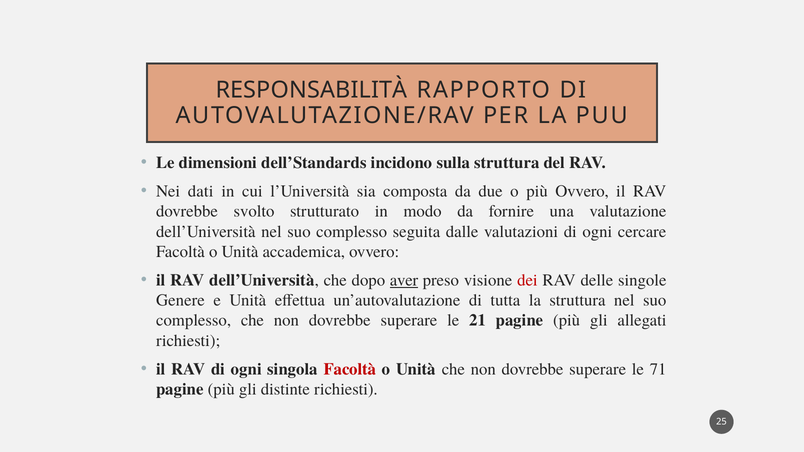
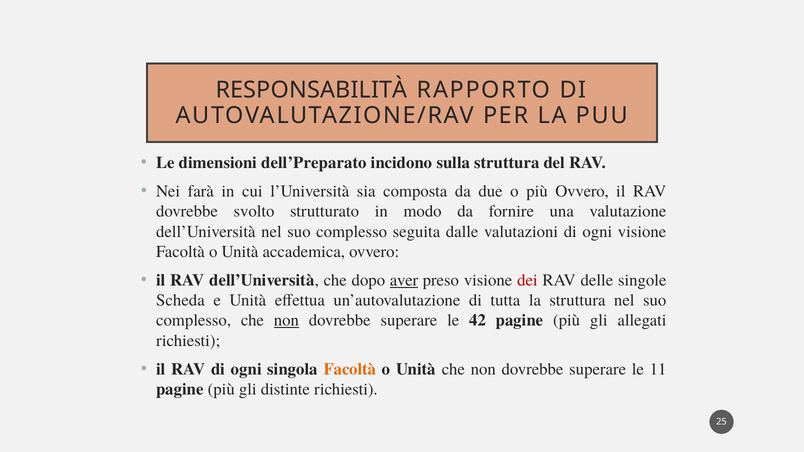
dell’Standards: dell’Standards -> dell’Preparato
dati: dati -> farà
ogni cercare: cercare -> visione
Genere: Genere -> Scheda
non at (286, 321) underline: none -> present
21: 21 -> 42
Facoltà at (350, 369) colour: red -> orange
71: 71 -> 11
